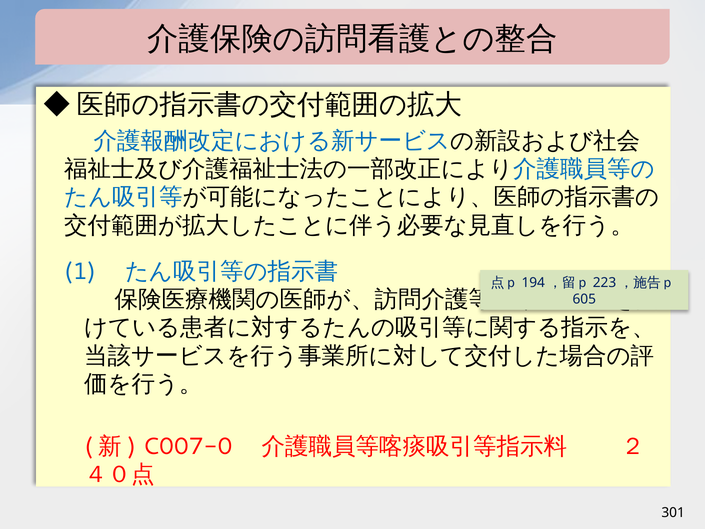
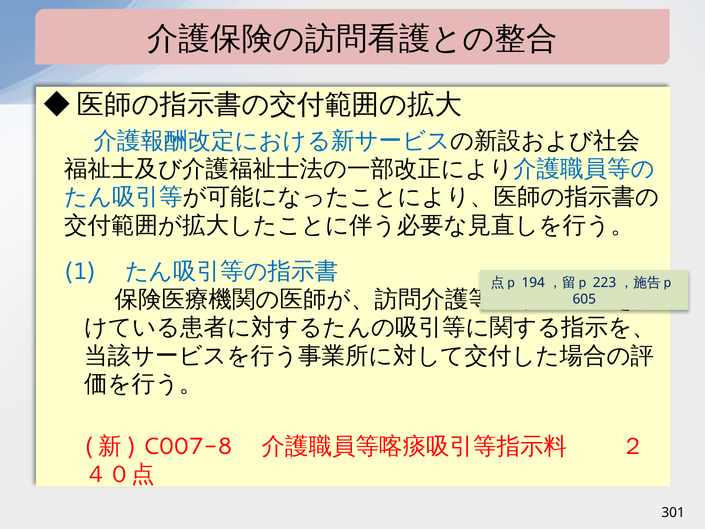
C007-0: C007-0 -> C007-8
